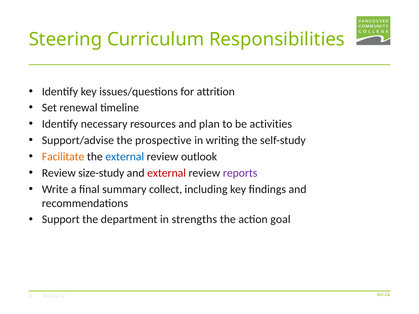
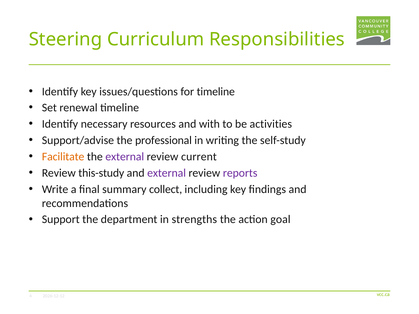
for attrition: attrition -> timeline
plan: plan -> with
prospective: prospective -> professional
external at (125, 157) colour: blue -> purple
outlook: outlook -> current
size-study: size-study -> this-study
external at (167, 173) colour: red -> purple
